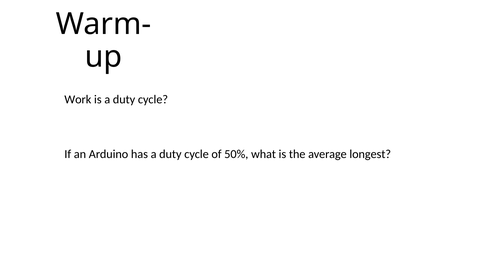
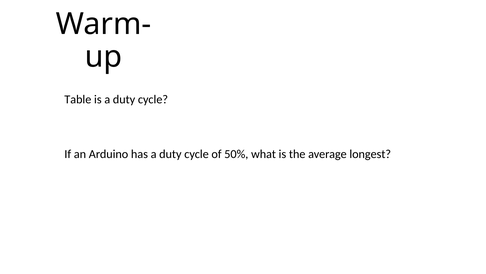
Work: Work -> Table
